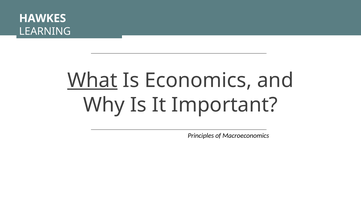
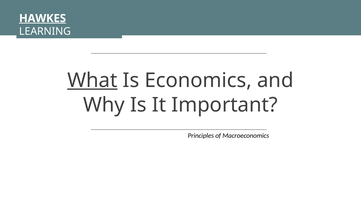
HAWKES underline: none -> present
